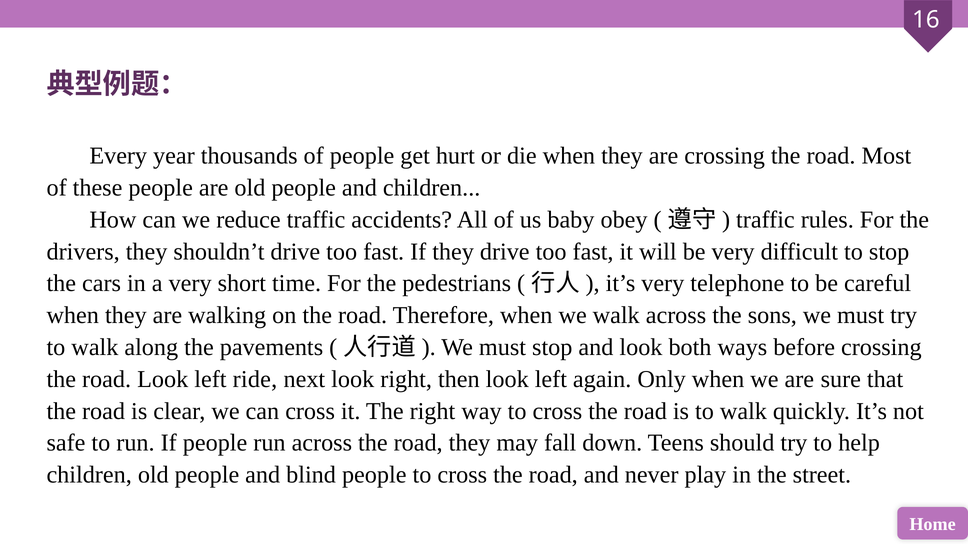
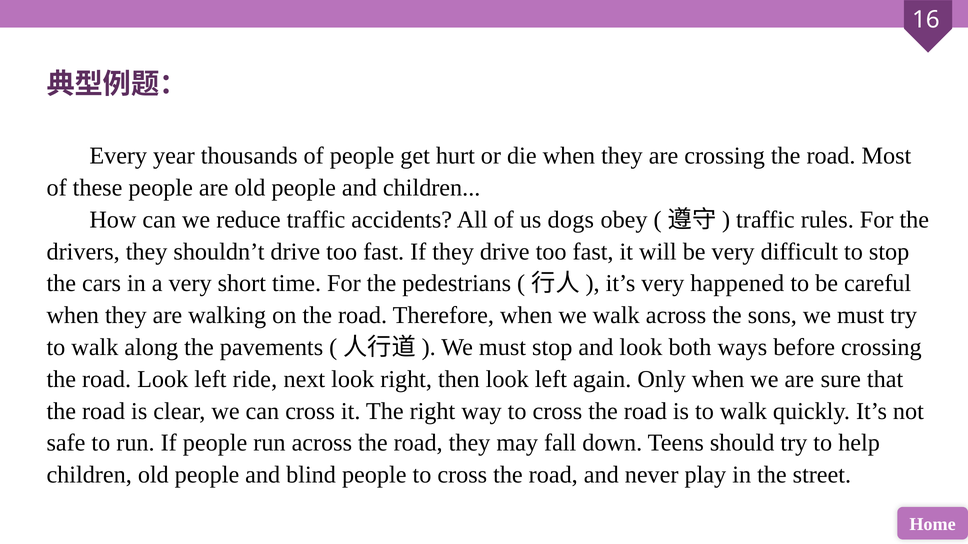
baby: baby -> dogs
telephone: telephone -> happened
